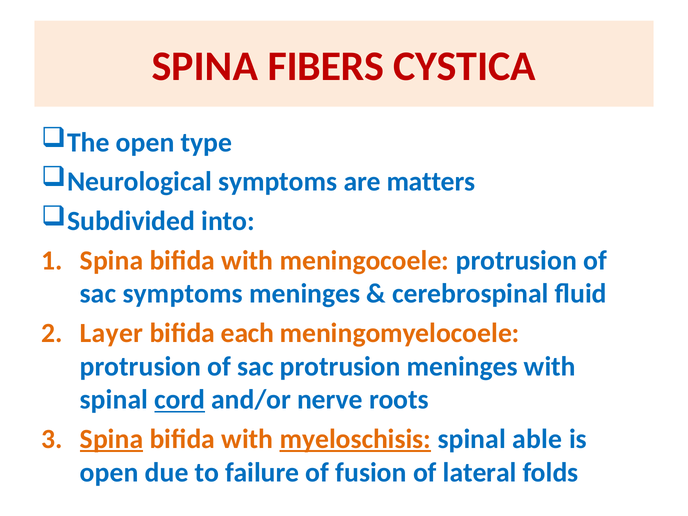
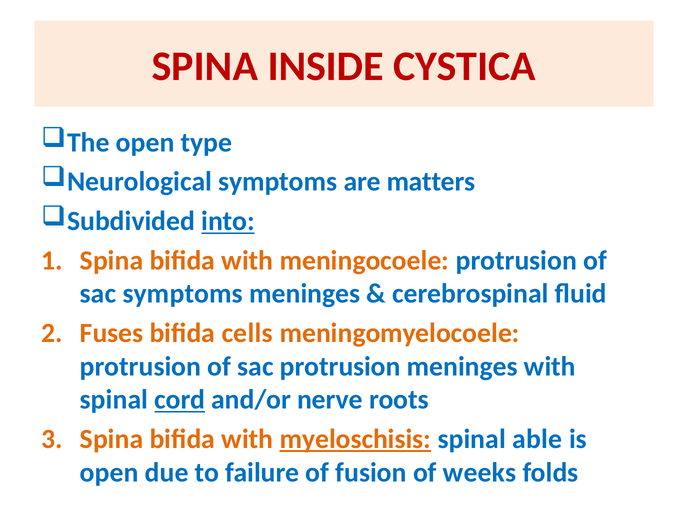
FIBERS: FIBERS -> INSIDE
into underline: none -> present
Layer: Layer -> Fuses
each: each -> cells
Spina at (112, 439) underline: present -> none
lateral: lateral -> weeks
